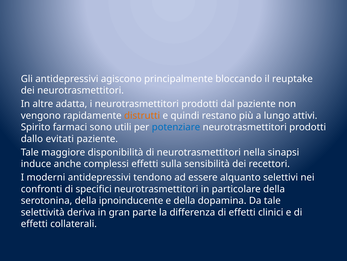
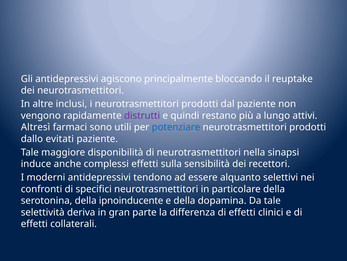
adatta: adatta -> inclusi
distrutti colour: orange -> purple
Spirito: Spirito -> Altresì
